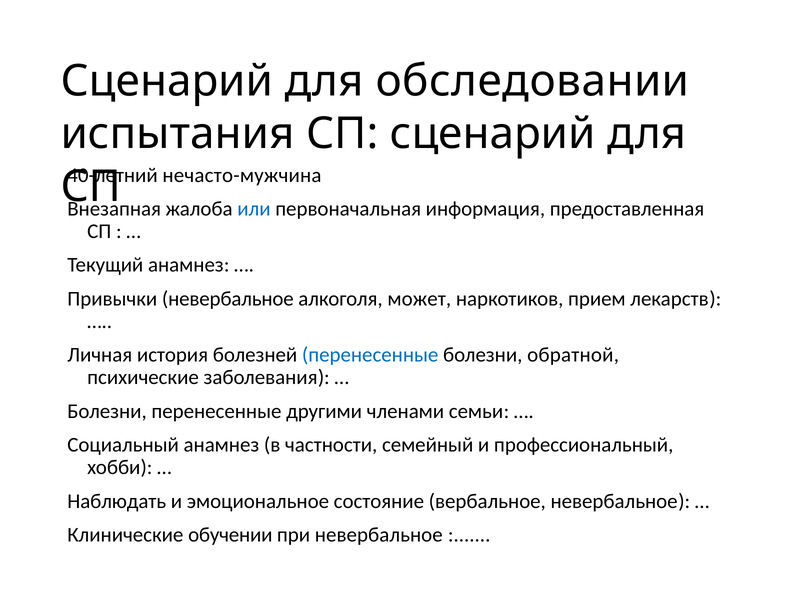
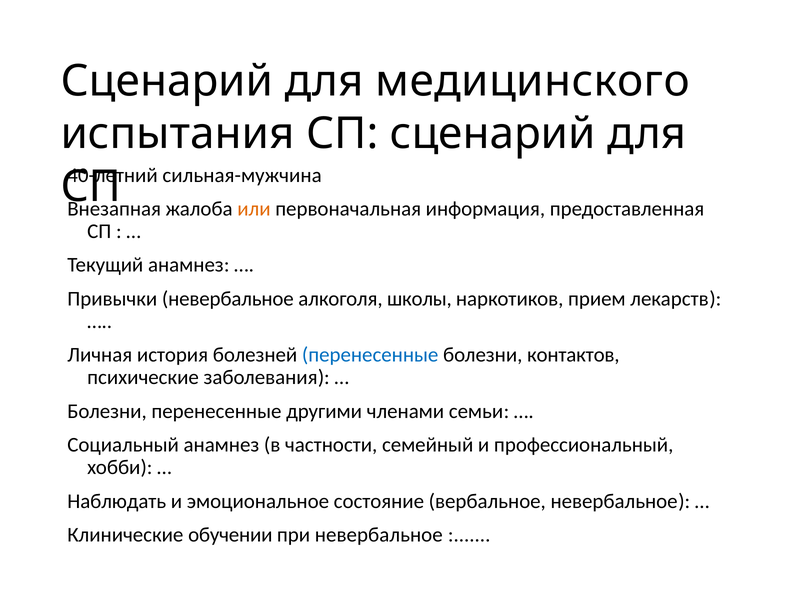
обследовании: обследовании -> медицинского
нечасто-мужчина: нечасто-мужчина -> сильная-мужчина
или colour: blue -> orange
может: может -> школы
обратной: обратной -> контактов
